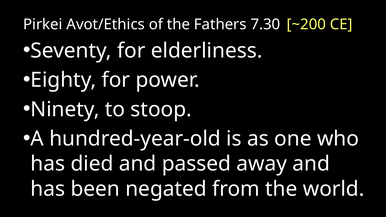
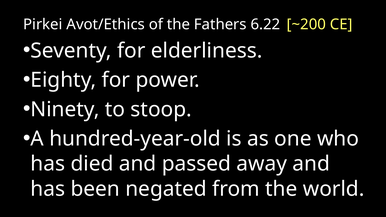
7.30: 7.30 -> 6.22
